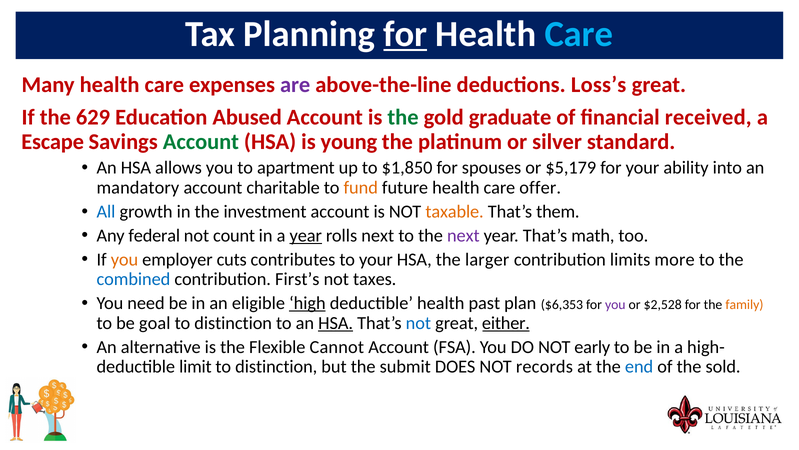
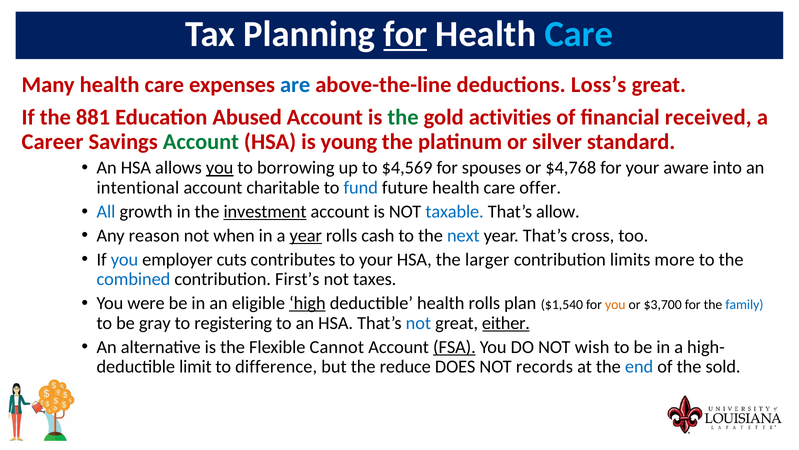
are colour: purple -> blue
629: 629 -> 881
graduate: graduate -> activities
Escape: Escape -> Career
you at (220, 168) underline: none -> present
apartment: apartment -> borrowing
$1,850: $1,850 -> $4,569
$5,179: $5,179 -> $4,768
ability: ability -> aware
mandatory: mandatory -> intentional
fund colour: orange -> blue
investment underline: none -> present
taxable colour: orange -> blue
them: them -> allow
federal: federal -> reason
count: count -> when
rolls next: next -> cash
next at (463, 235) colour: purple -> blue
math: math -> cross
you at (124, 259) colour: orange -> blue
need: need -> were
health past: past -> rolls
$6,353: $6,353 -> $1,540
you at (615, 304) colour: purple -> orange
$2,528: $2,528 -> $3,700
family colour: orange -> blue
goal: goal -> gray
distinction at (233, 323): distinction -> registering
HSA at (336, 323) underline: present -> none
FSA underline: none -> present
early: early -> wish
distinction at (276, 366): distinction -> difference
submit: submit -> reduce
